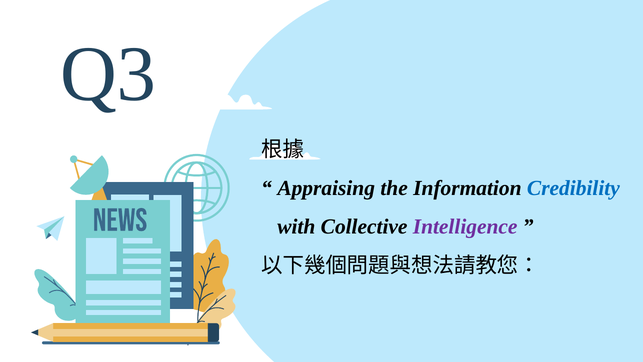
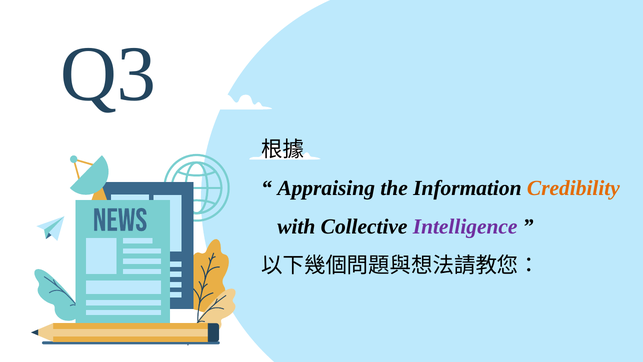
Credibility colour: blue -> orange
